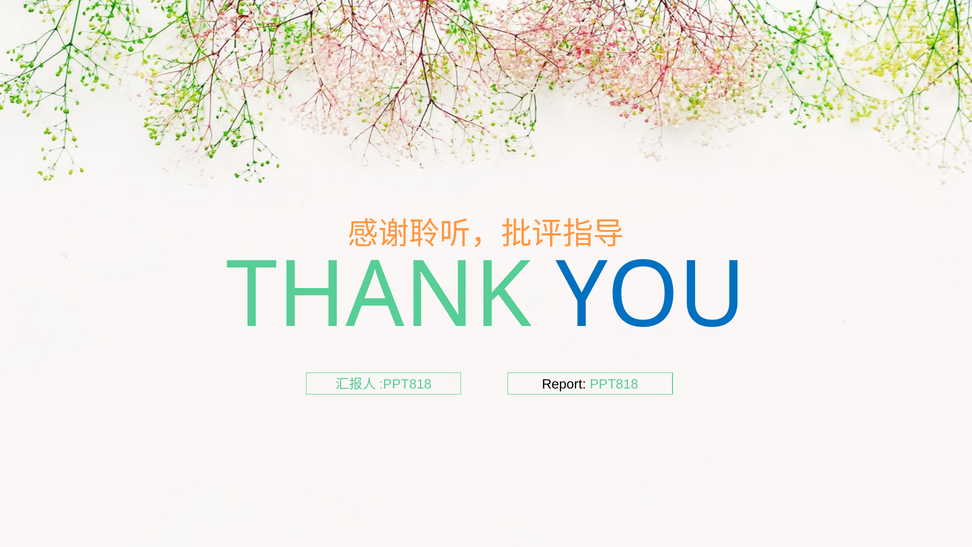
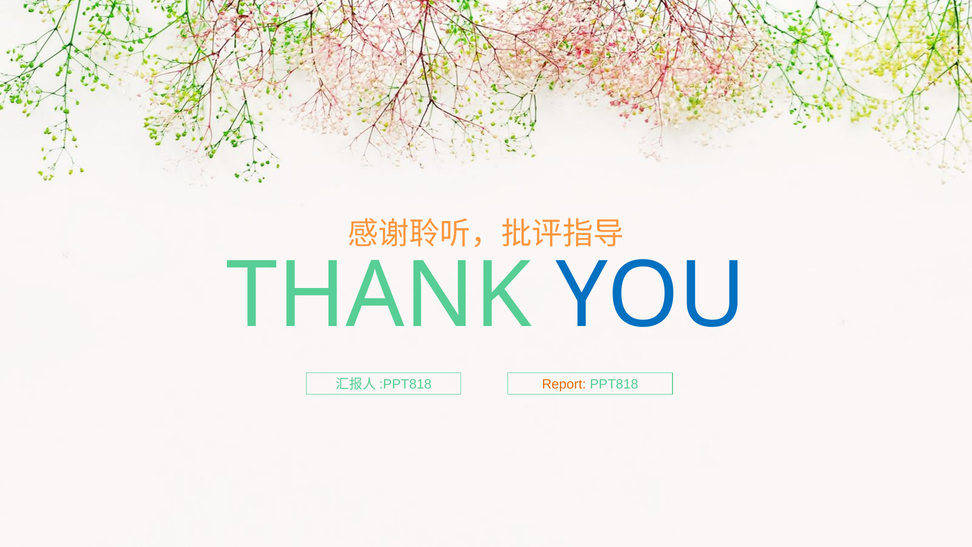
Report colour: black -> orange
